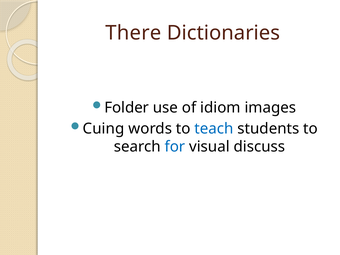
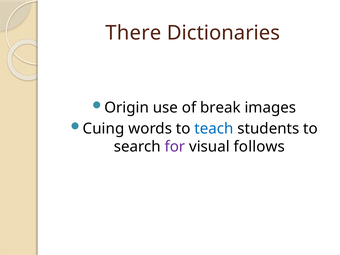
Folder: Folder -> Origin
idiom: idiom -> break
for colour: blue -> purple
discuss: discuss -> follows
